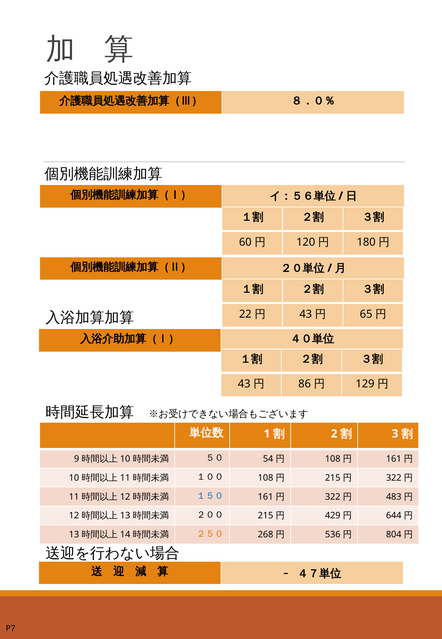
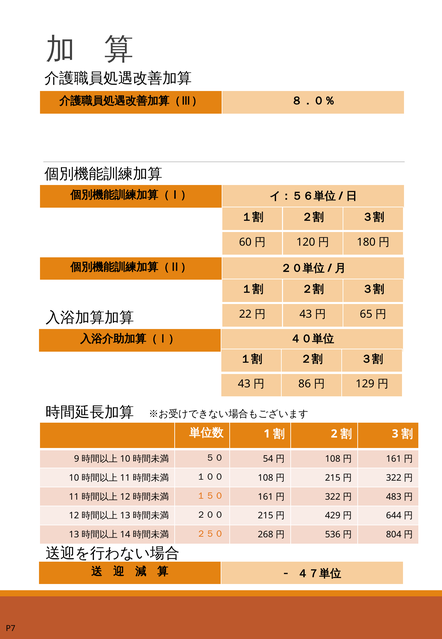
１５０ colour: blue -> orange
